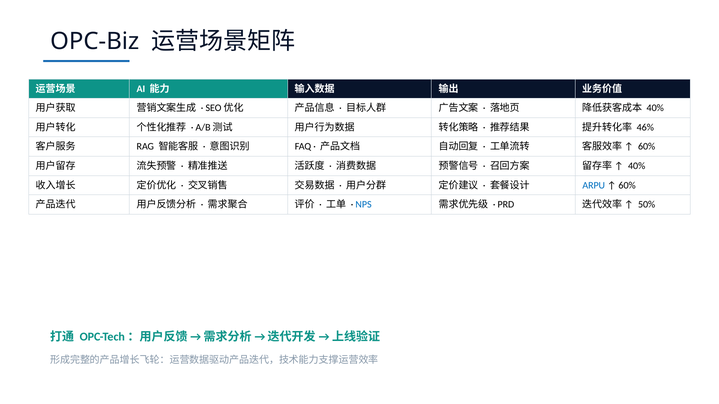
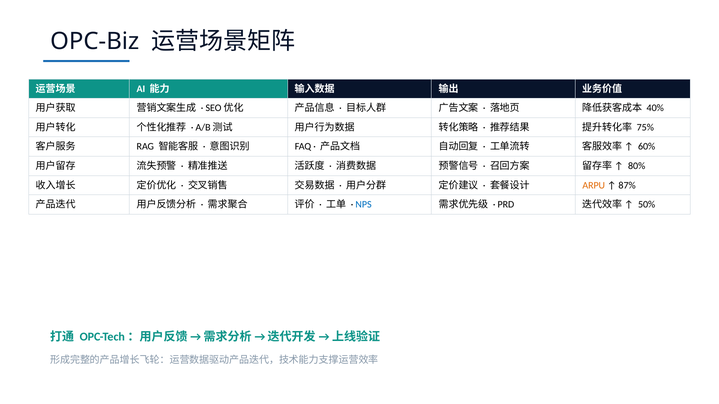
46%: 46% -> 75%
40% at (637, 166): 40% -> 80%
ARPU colour: blue -> orange
60% at (627, 186): 60% -> 87%
